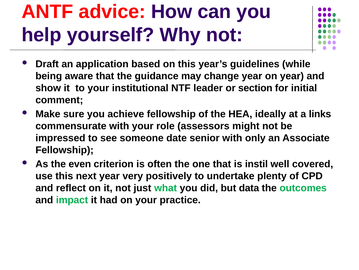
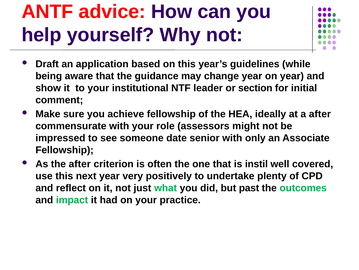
a links: links -> after
the even: even -> after
data: data -> past
